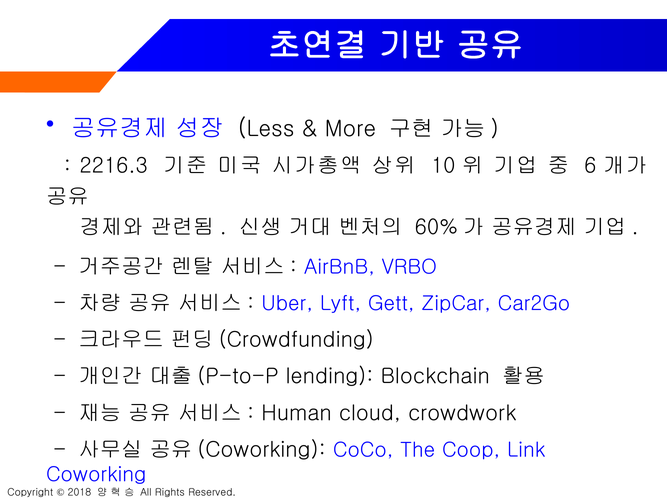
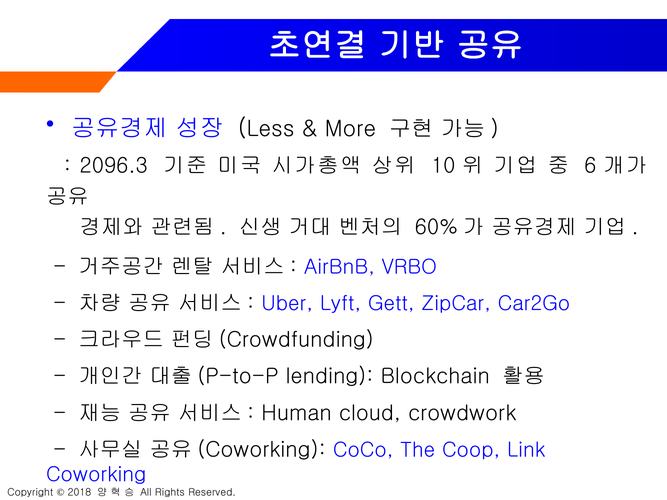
2216.3: 2216.3 -> 2096.3
